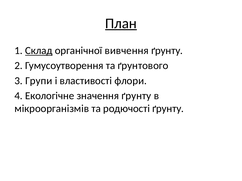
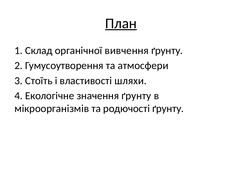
Склад underline: present -> none
ґрунтового: ґрунтового -> атмосфери
Групи: Групи -> Стоїть
флори: флори -> шляхи
